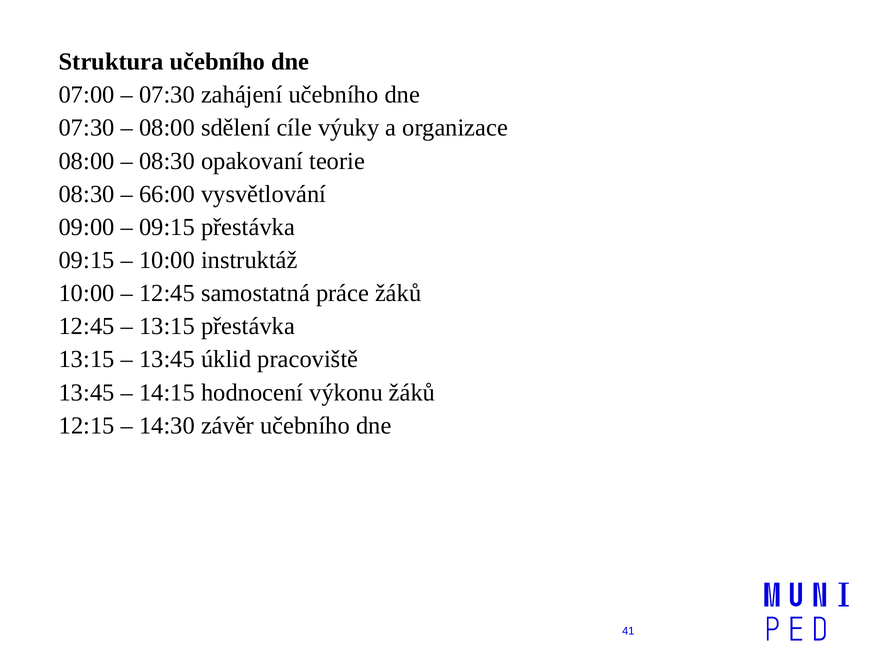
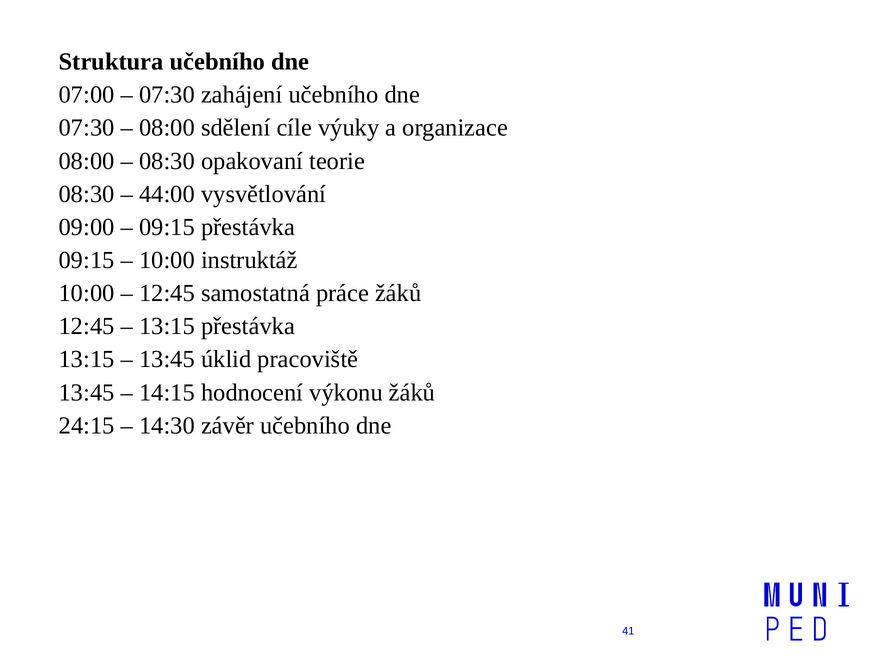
66:00: 66:00 -> 44:00
12:15: 12:15 -> 24:15
